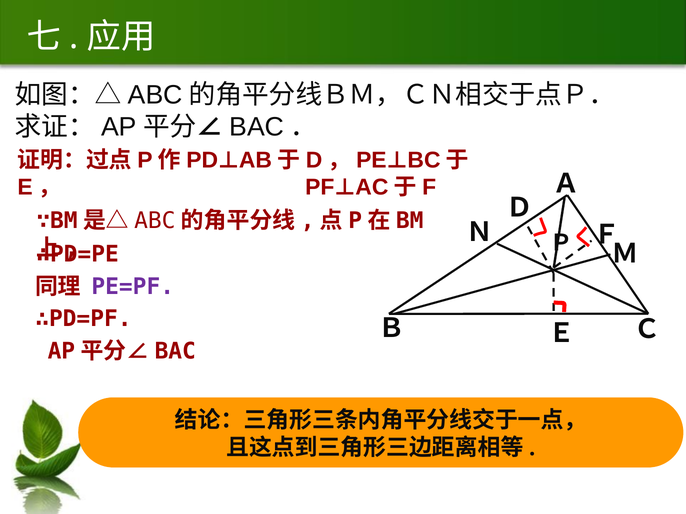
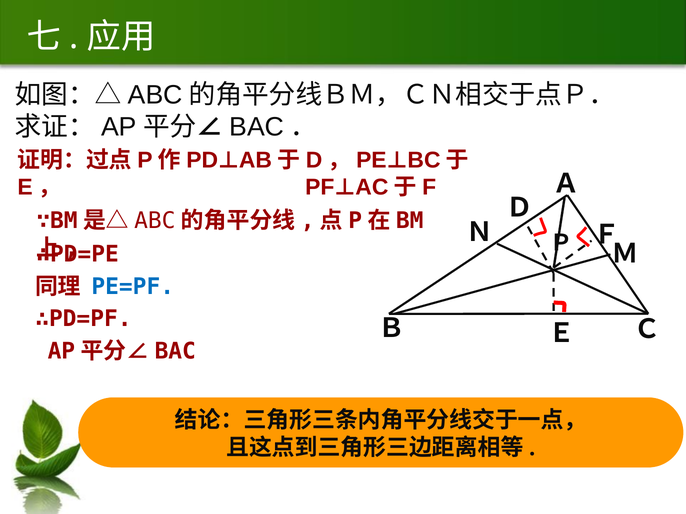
PE=PF colour: purple -> blue
